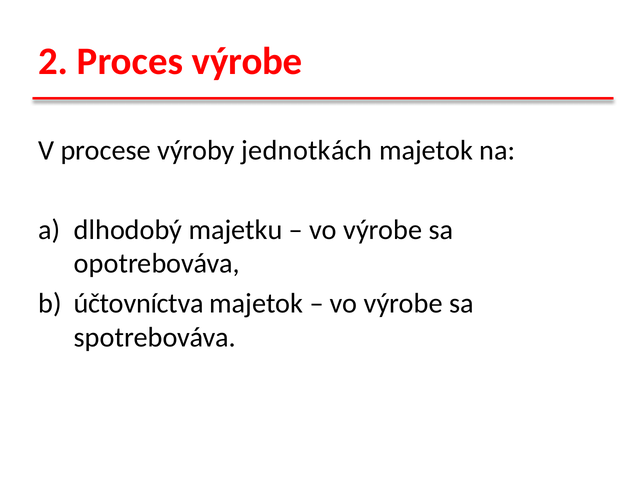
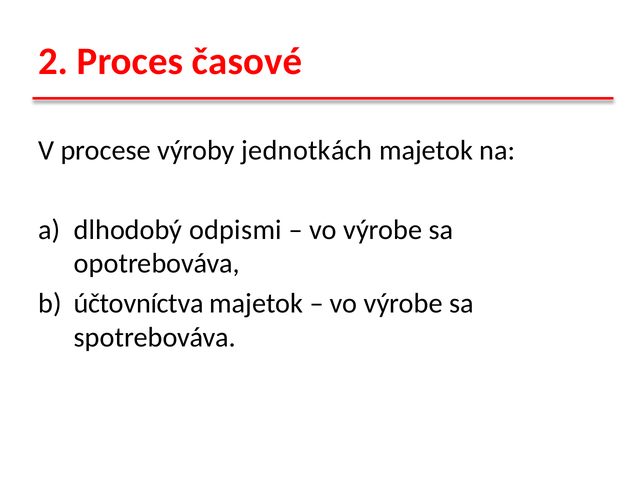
Proces výrobe: výrobe -> časové
majetku: majetku -> odpismi
